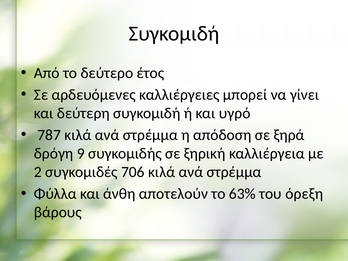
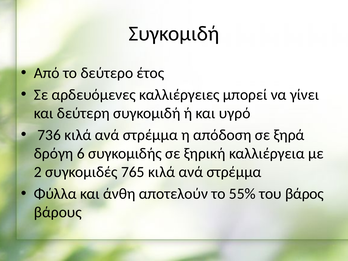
787: 787 -> 736
9: 9 -> 6
706: 706 -> 765
63%: 63% -> 55%
όρεξη: όρεξη -> βάρος
